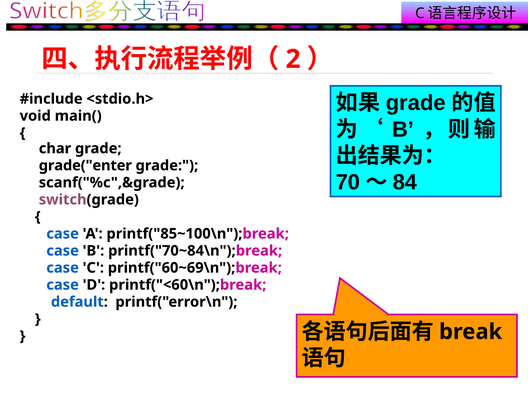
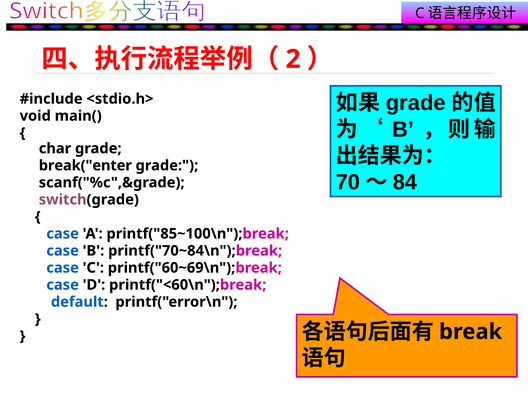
grade("enter: grade("enter -> break("enter
